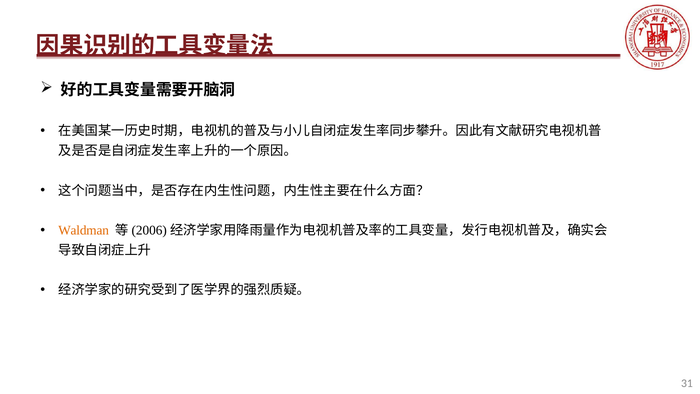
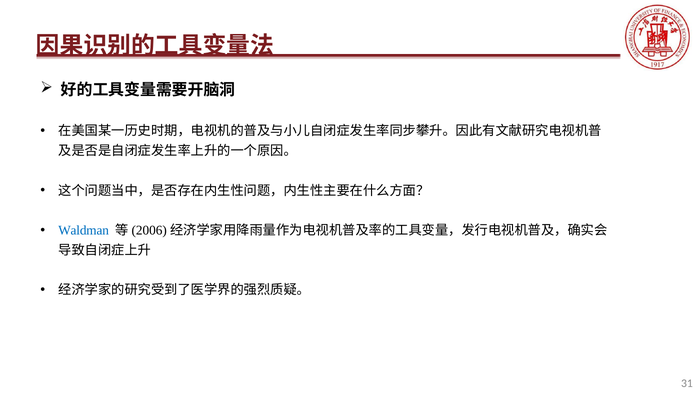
Waldman colour: orange -> blue
